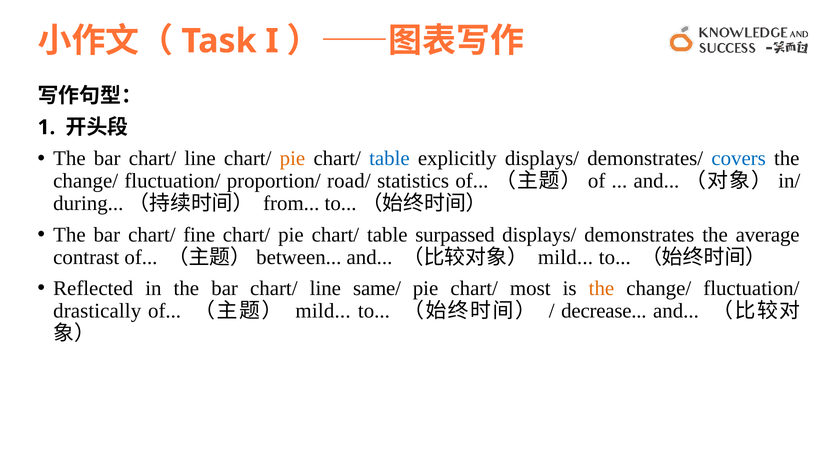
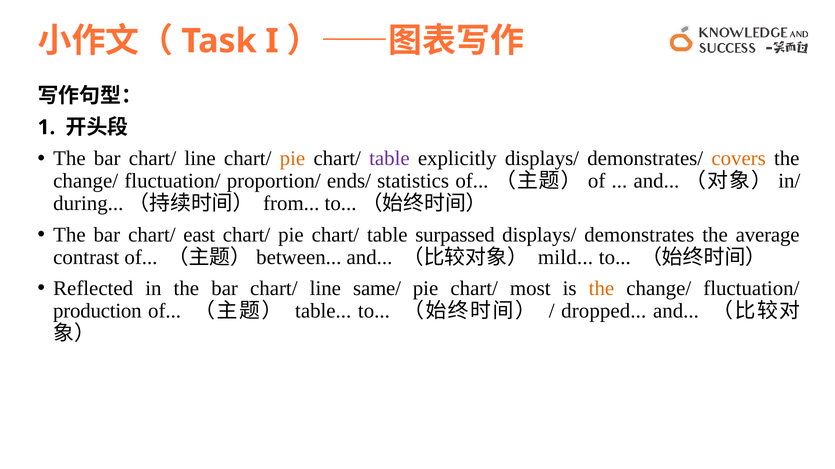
table at (389, 159) colour: blue -> purple
covers colour: blue -> orange
road/: road/ -> ends/
fine: fine -> east
drastically: drastically -> production
mild at (323, 311): mild -> table
decrease: decrease -> dropped
